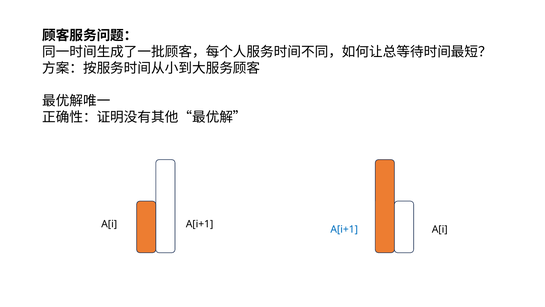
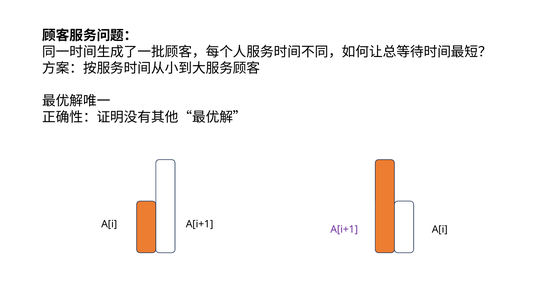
A[i+1 at (344, 229) colour: blue -> purple
